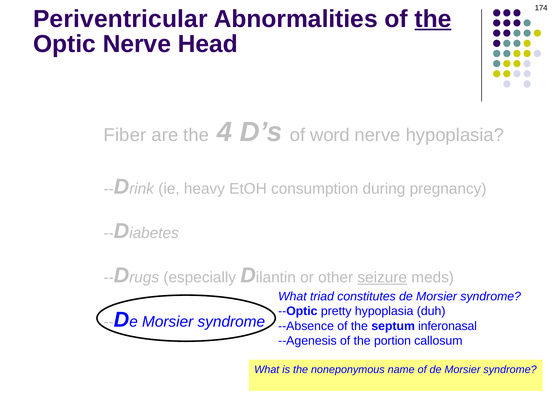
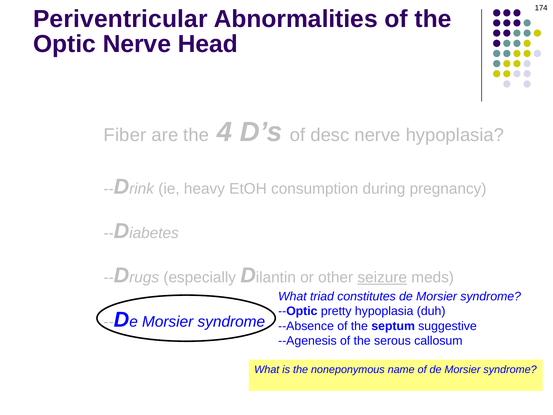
the at (433, 19) underline: present -> none
word: word -> desc
inferonasal: inferonasal -> suggestive
portion: portion -> serous
